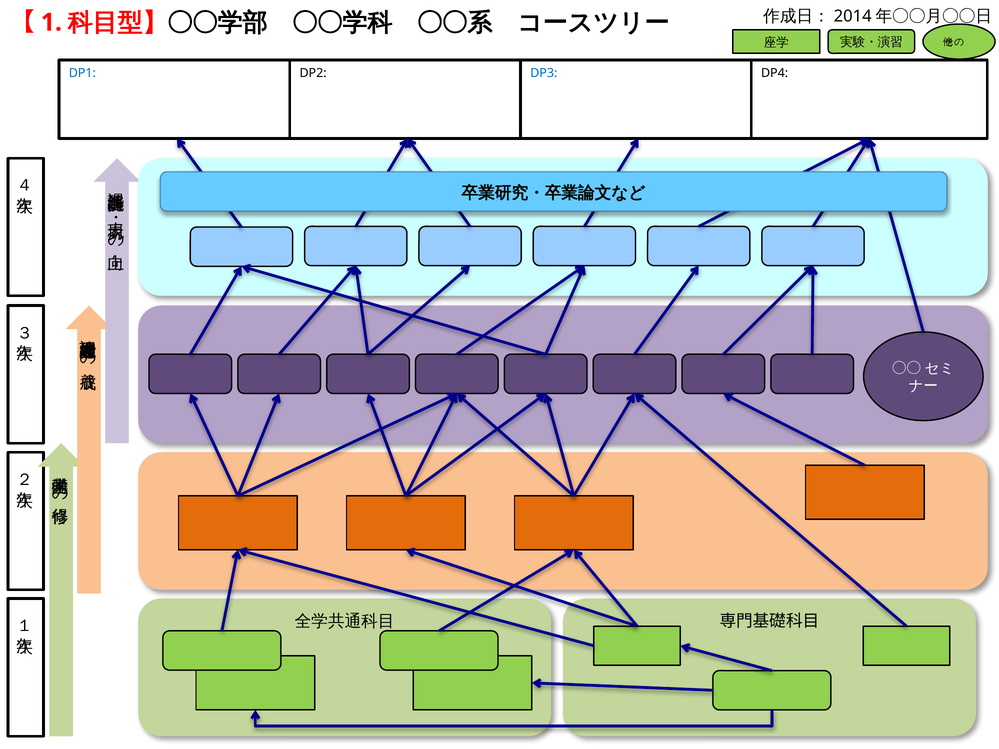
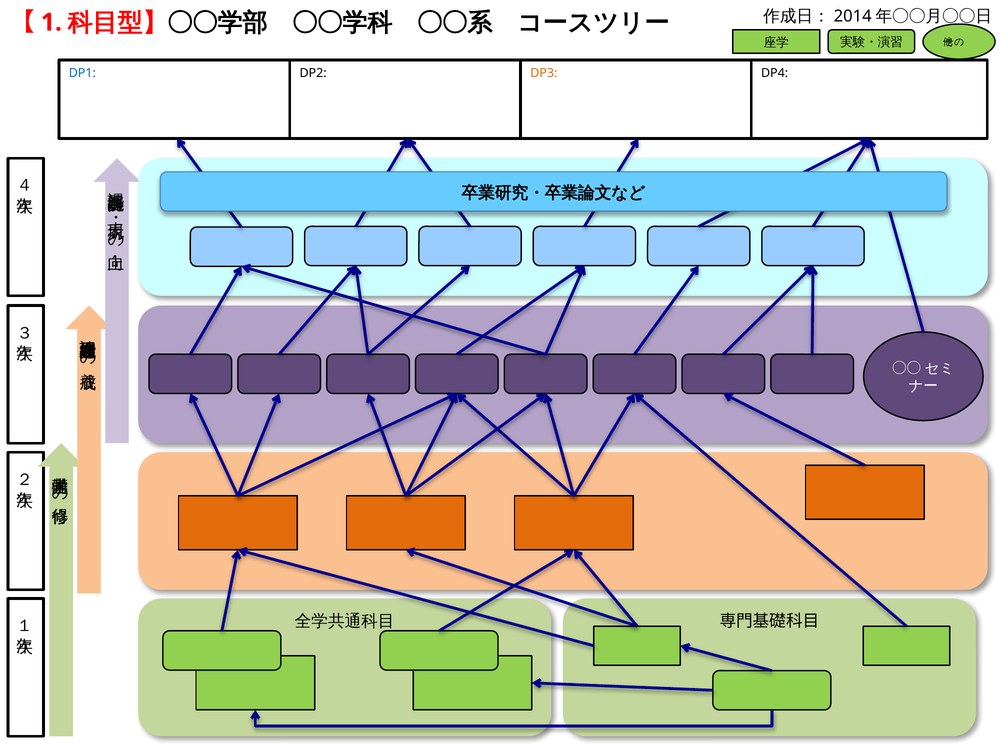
DP3 colour: blue -> orange
